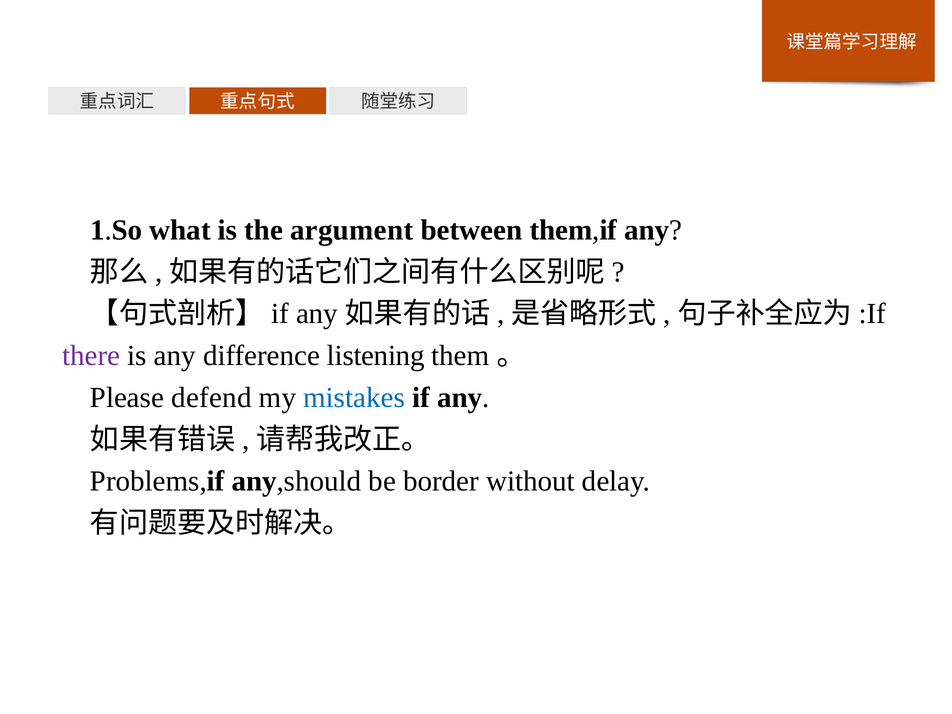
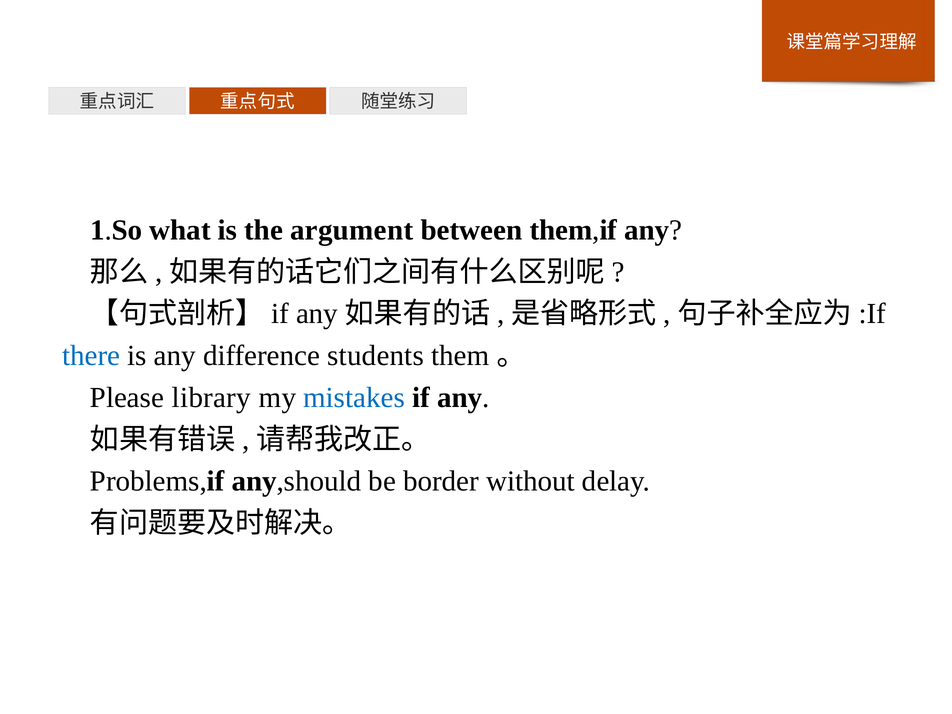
there colour: purple -> blue
listening: listening -> students
defend: defend -> library
